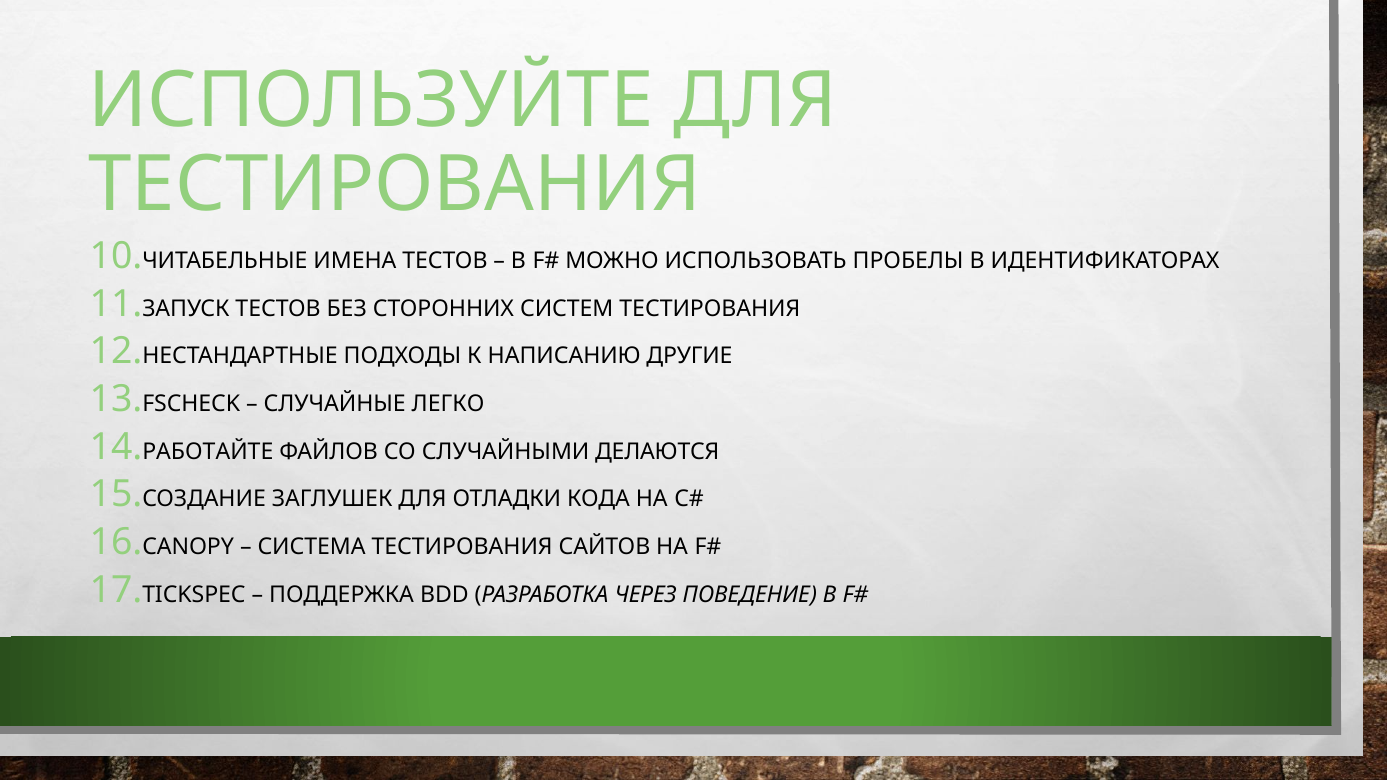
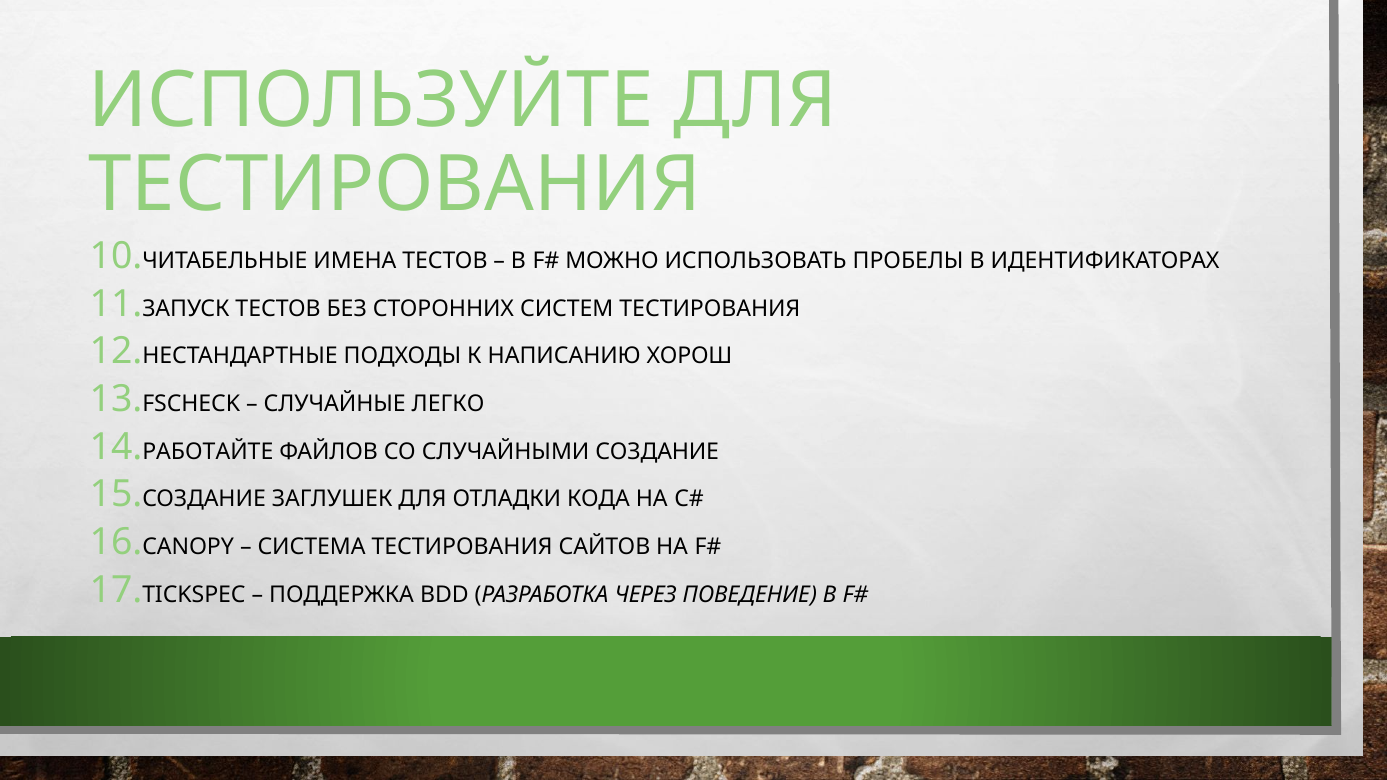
ДРУГИЕ: ДРУГИЕ -> ХОРОШ
СЛУЧАЙНЫМИ ДЕЛАЮТСЯ: ДЕЛАЮТСЯ -> СОЗДАНИЕ
